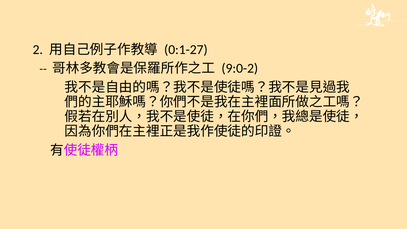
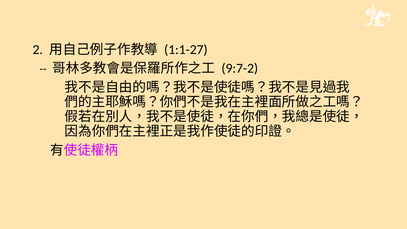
0:1-27: 0:1-27 -> 1:1-27
9:0-2: 9:0-2 -> 9:7-2
